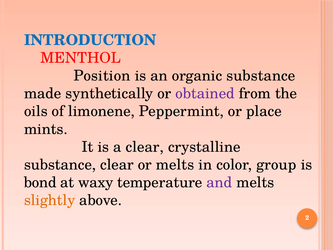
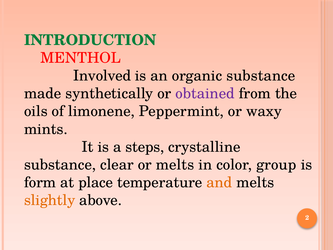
INTRODUCTION colour: blue -> green
Position: Position -> Involved
place: place -> waxy
a clear: clear -> steps
bond: bond -> form
waxy: waxy -> place
and colour: purple -> orange
